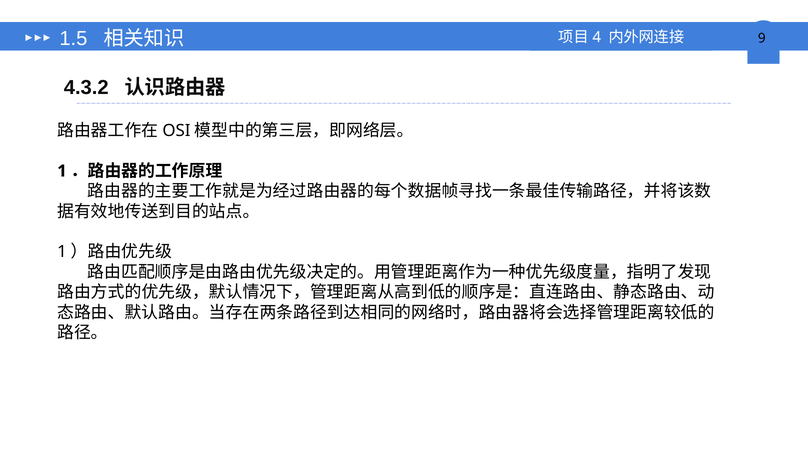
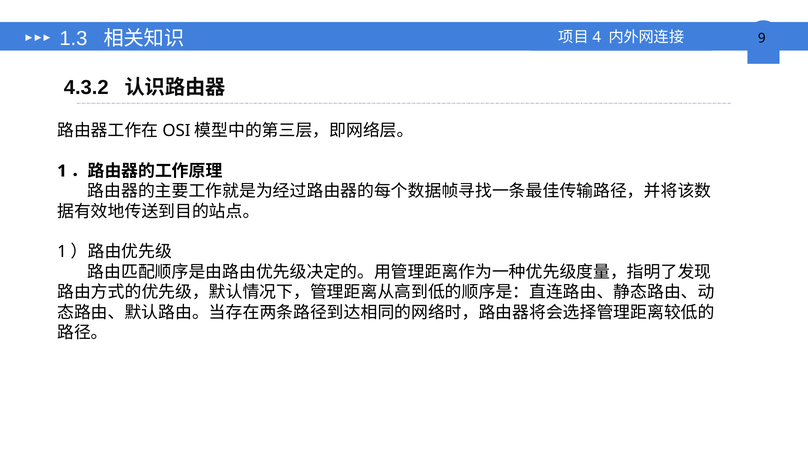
1.5: 1.5 -> 1.3
